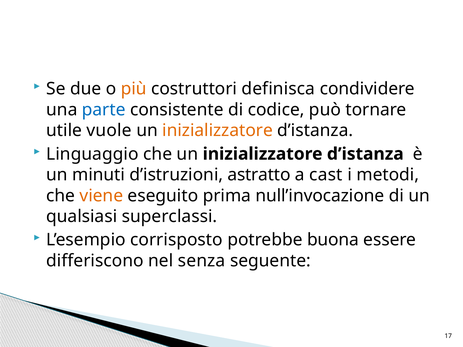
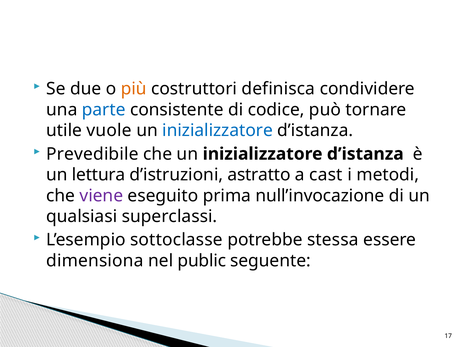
inizializzatore at (218, 131) colour: orange -> blue
Linguaggio: Linguaggio -> Prevedibile
minuti: minuti -> lettura
viene colour: orange -> purple
corrisposto: corrisposto -> sottoclasse
buona: buona -> stessa
differiscono: differiscono -> dimensiona
senza: senza -> public
